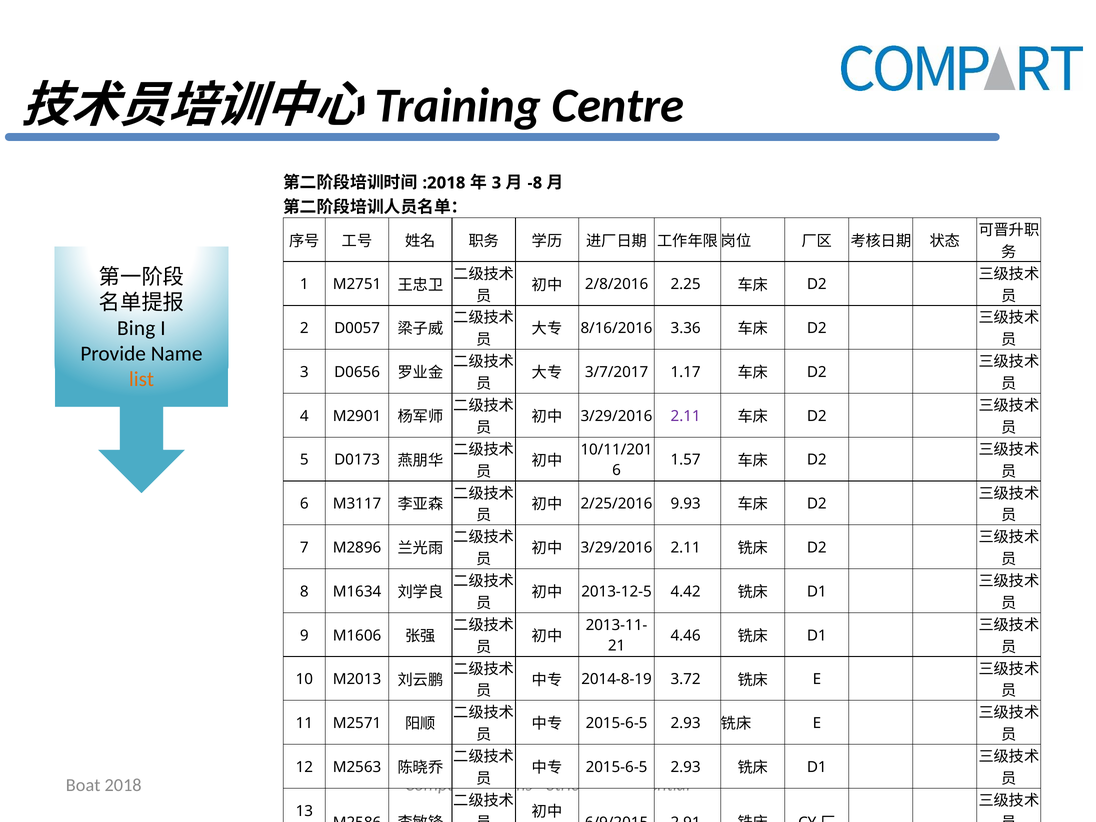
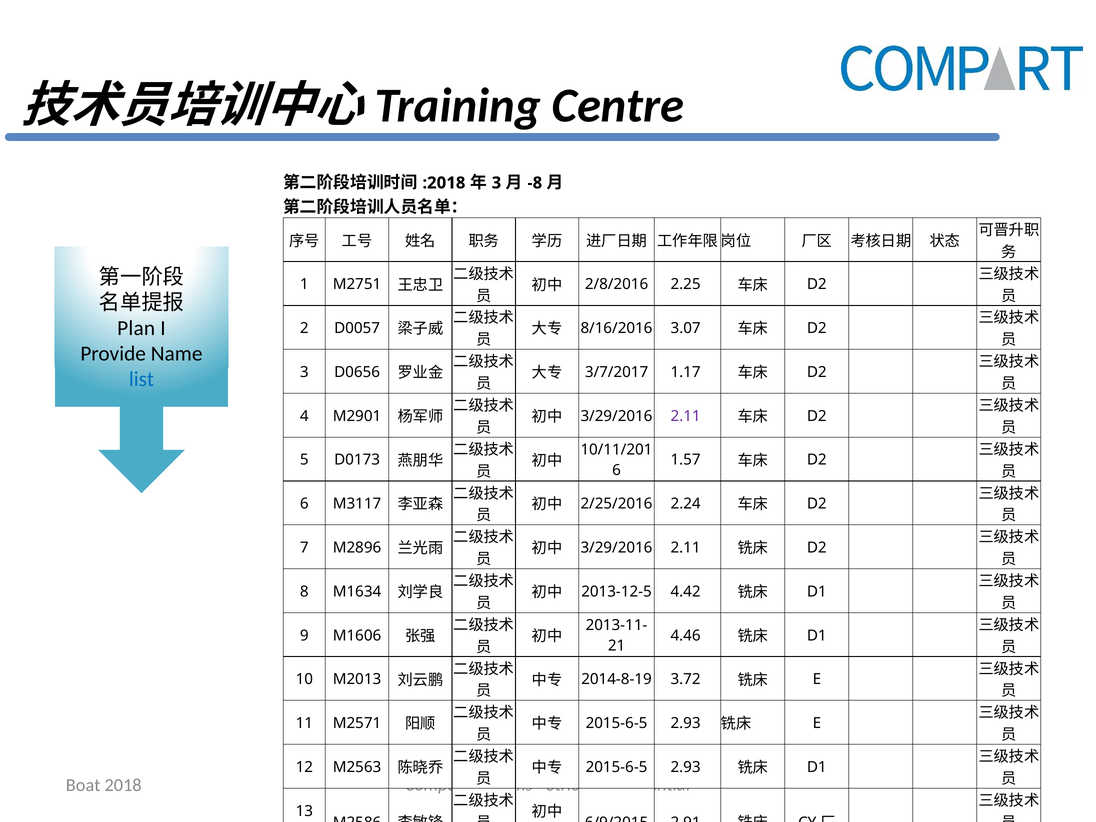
Bing: Bing -> Plan
3.36: 3.36 -> 3.07
list colour: orange -> blue
9.93: 9.93 -> 2.24
